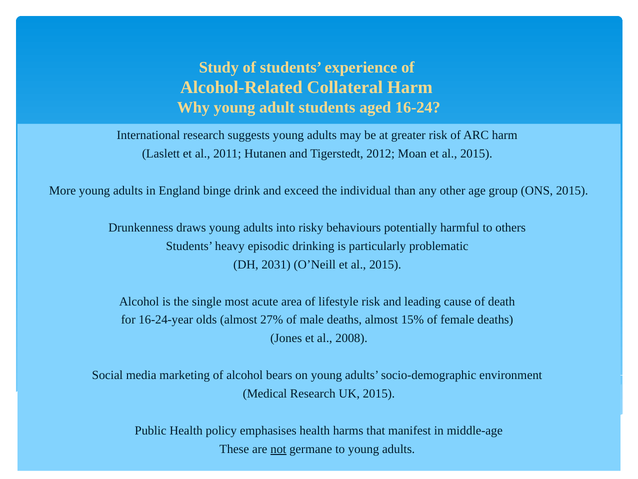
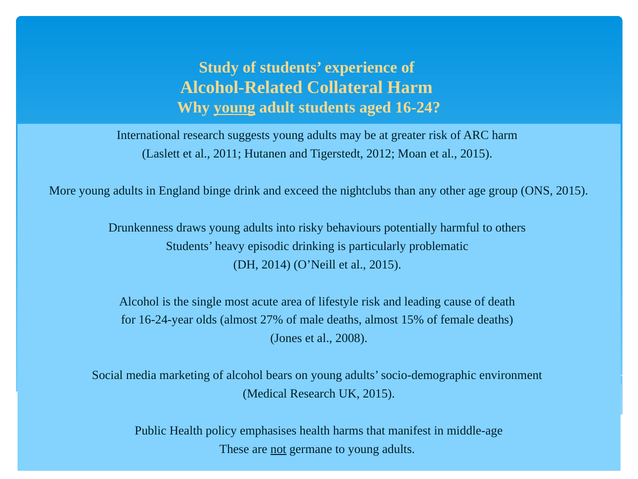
young at (235, 108) underline: none -> present
individual: individual -> nightclubs
2031: 2031 -> 2014
